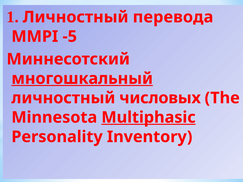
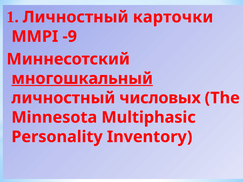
перевода: перевода -> карточки
-5: -5 -> -9
Multiphasic underline: present -> none
